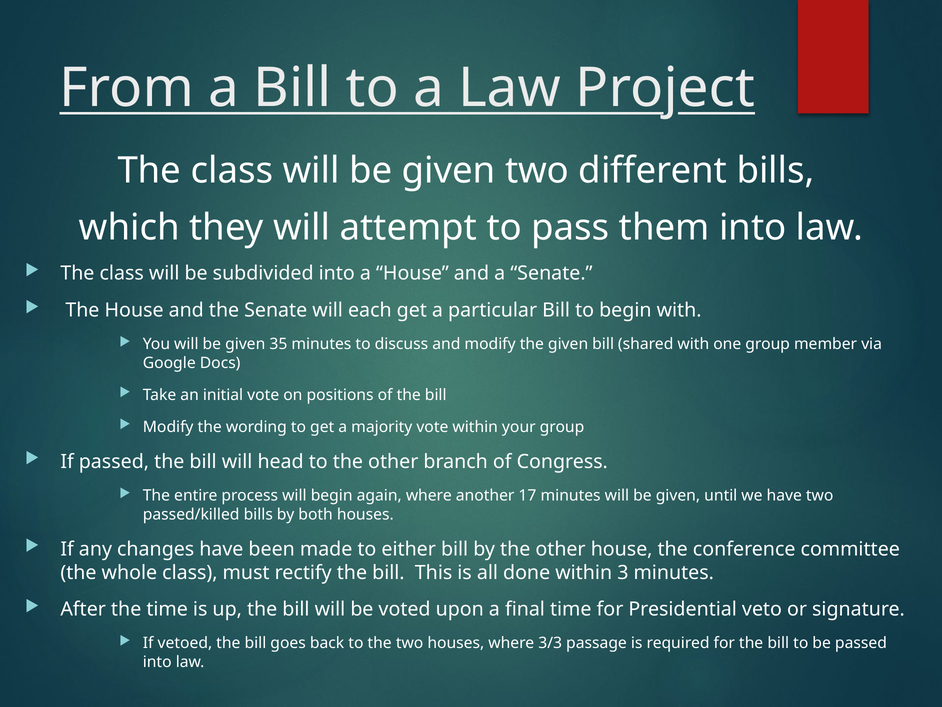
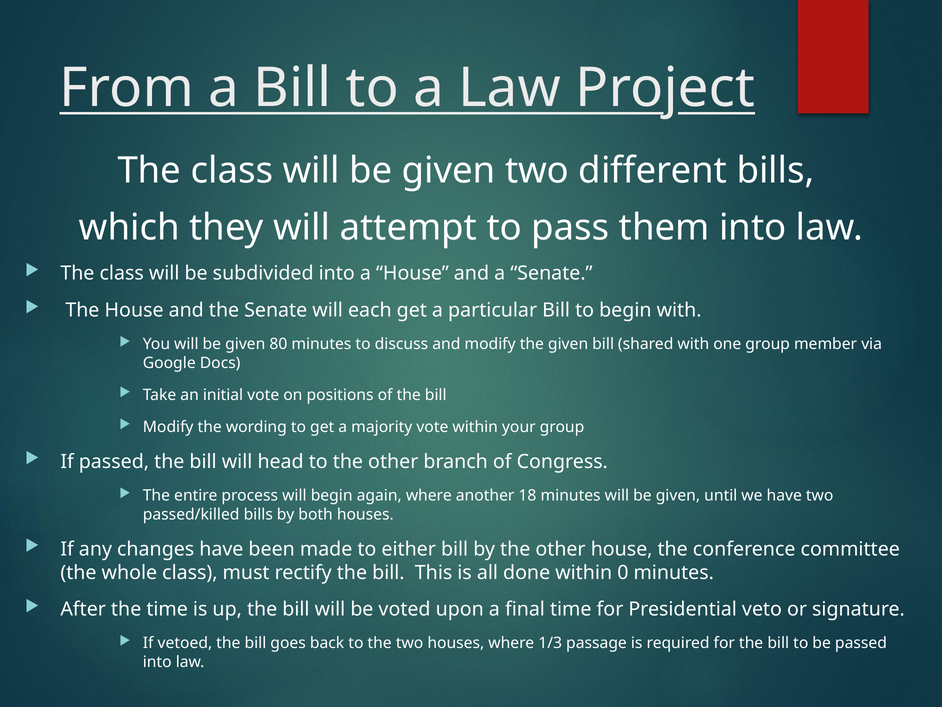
35: 35 -> 80
17: 17 -> 18
3: 3 -> 0
3/3: 3/3 -> 1/3
